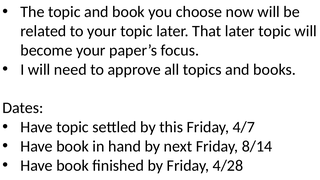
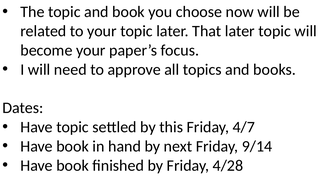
8/14: 8/14 -> 9/14
